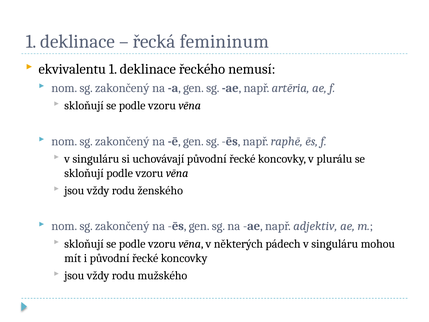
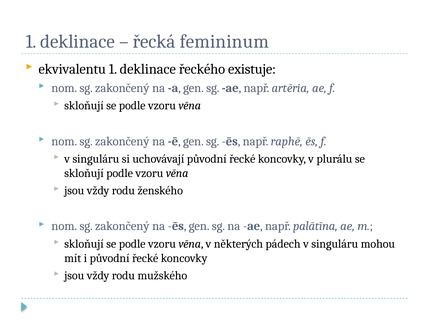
nemusí: nemusí -> existuje
adjektiv: adjektiv -> palātīna
